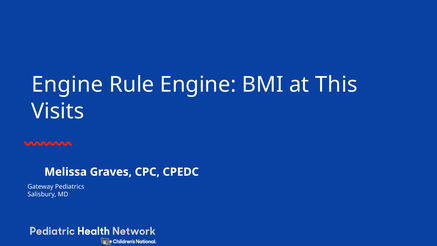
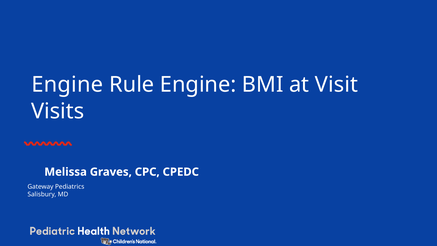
This: This -> Visit
